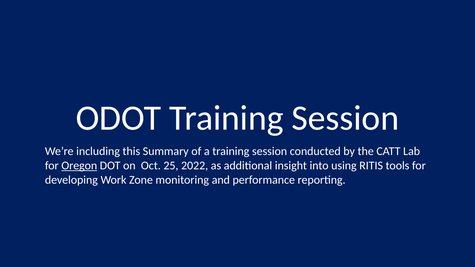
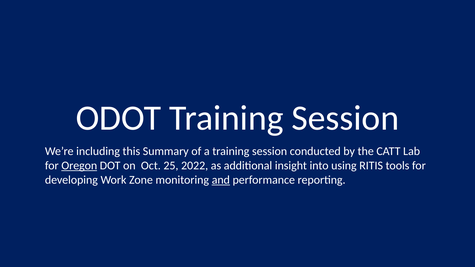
and underline: none -> present
